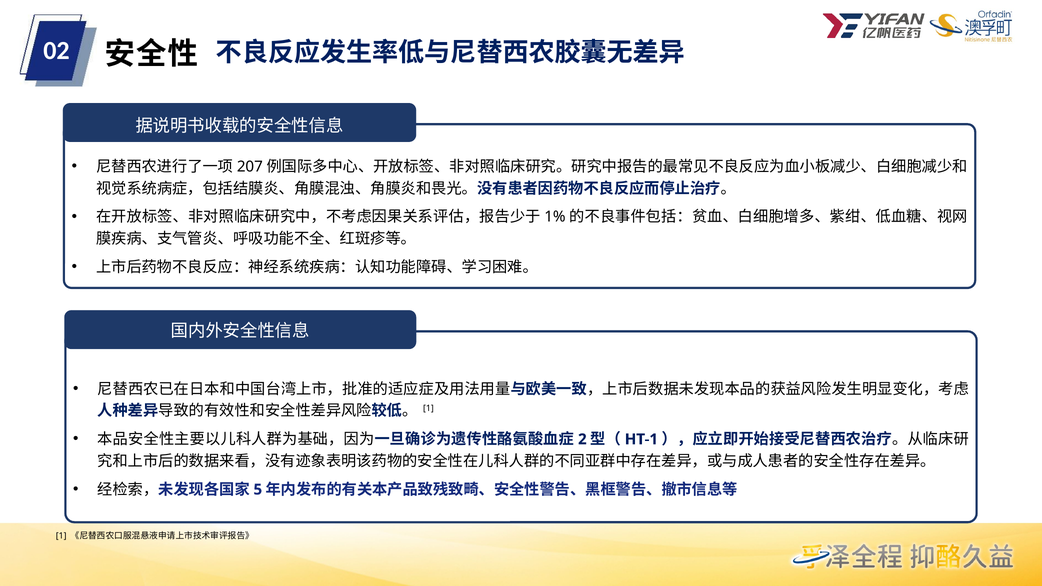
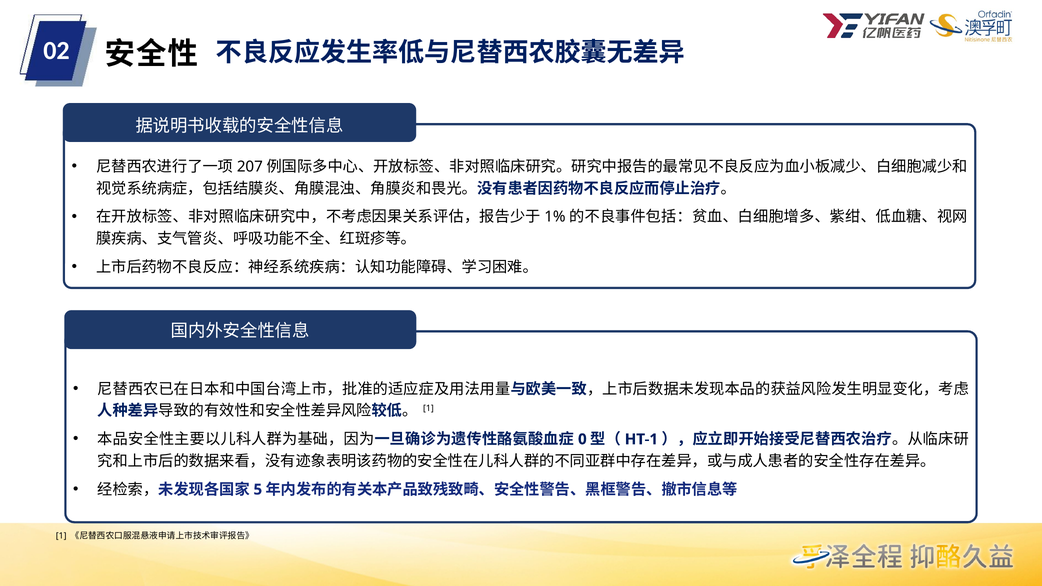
2: 2 -> 0
